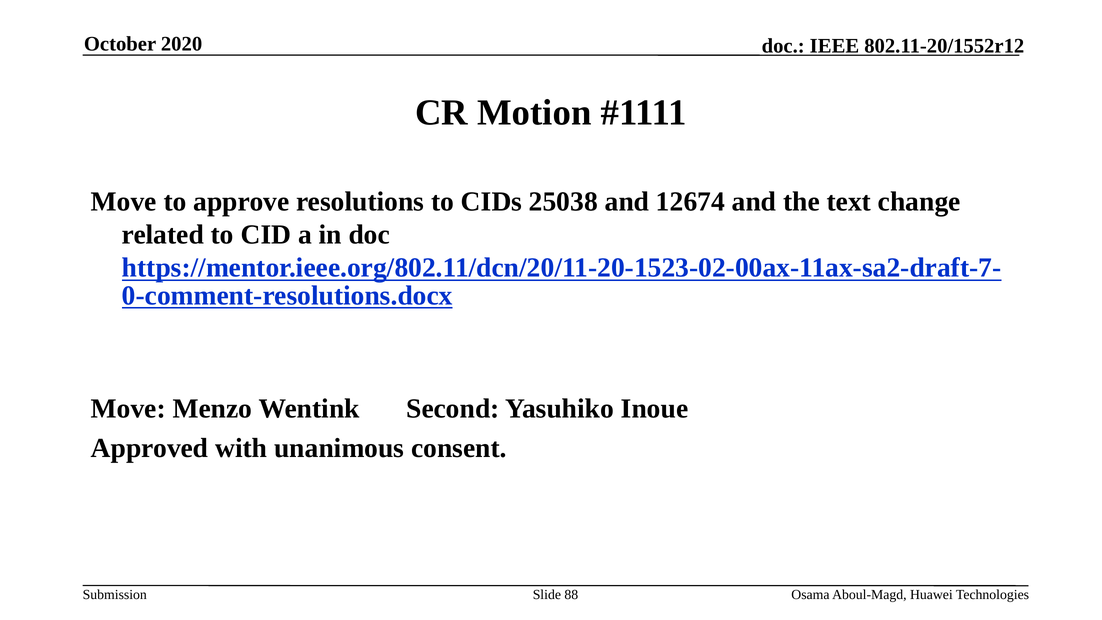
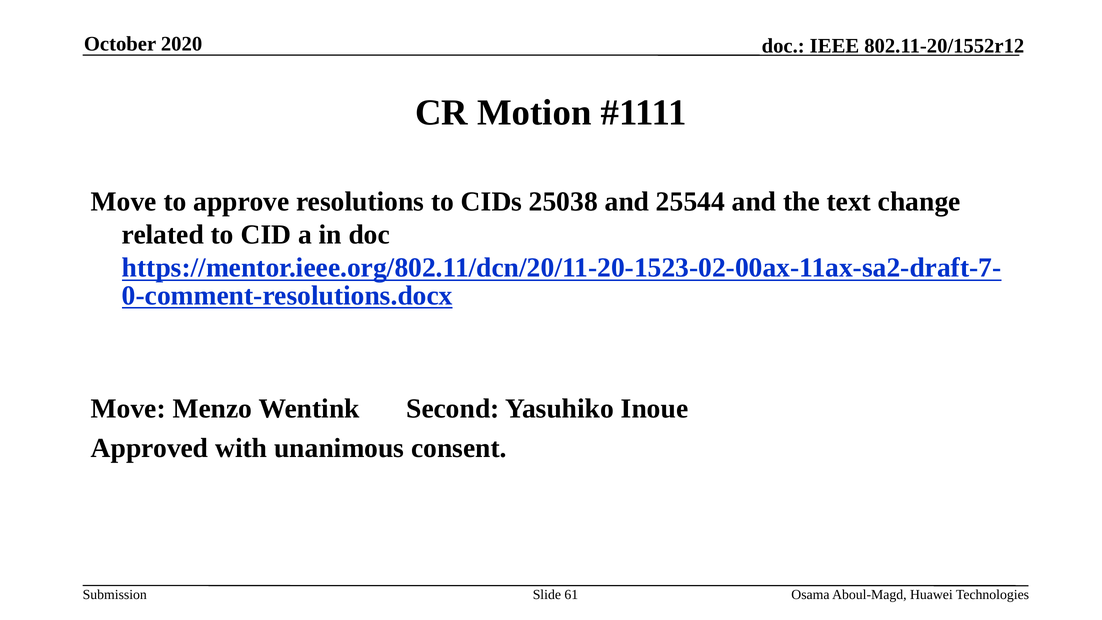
12674: 12674 -> 25544
88: 88 -> 61
